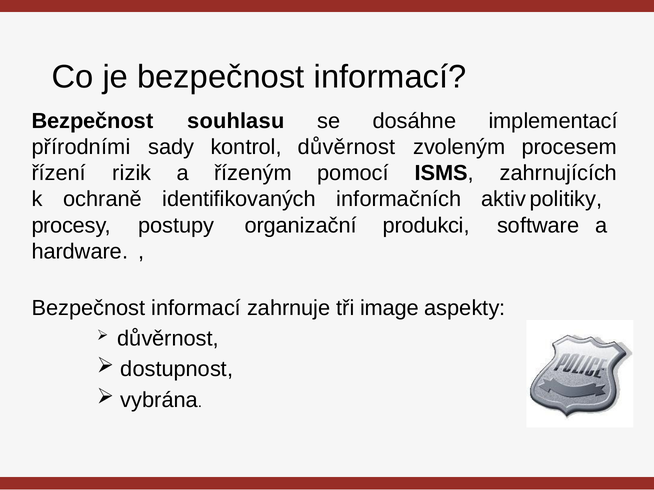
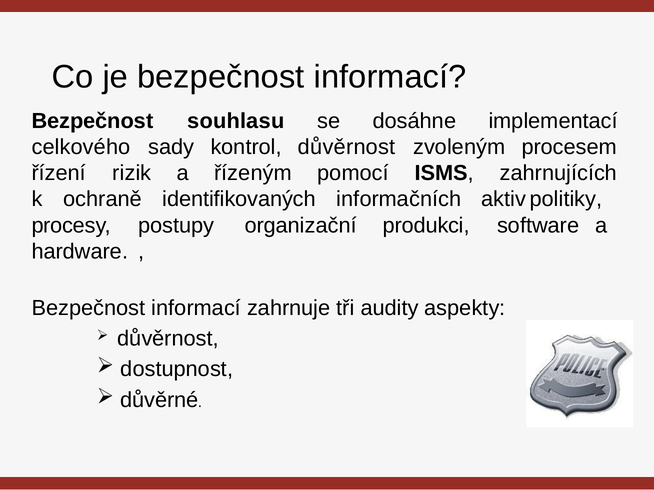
přírodními: přírodními -> celkového
image: image -> audity
vybrána: vybrána -> důvěrné
